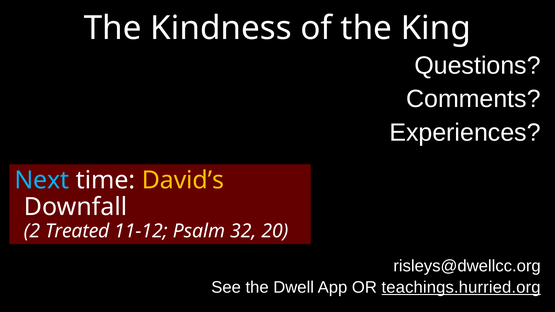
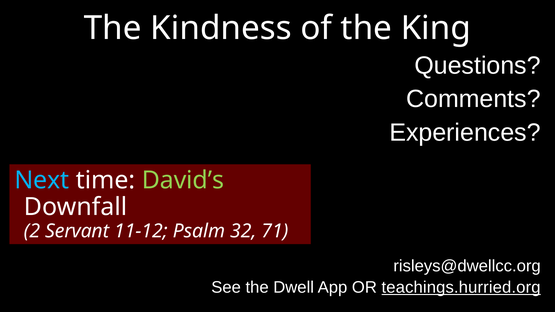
David’s colour: yellow -> light green
Treated: Treated -> Servant
20: 20 -> 71
